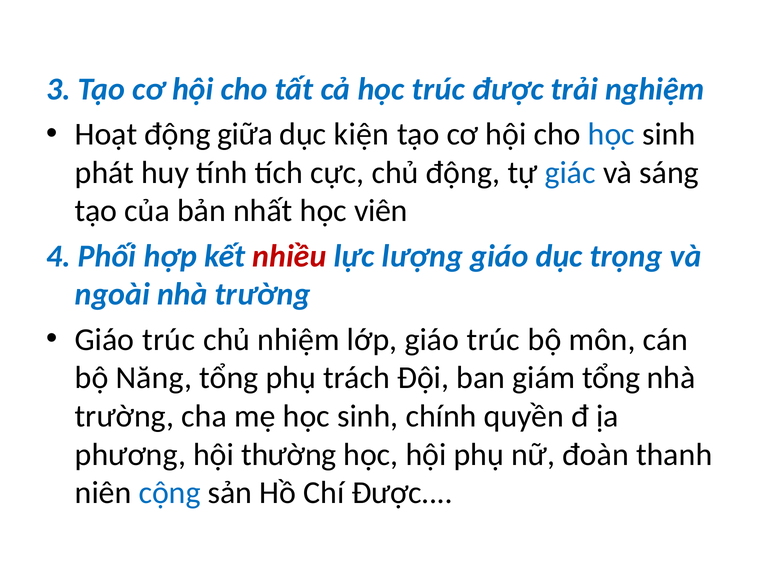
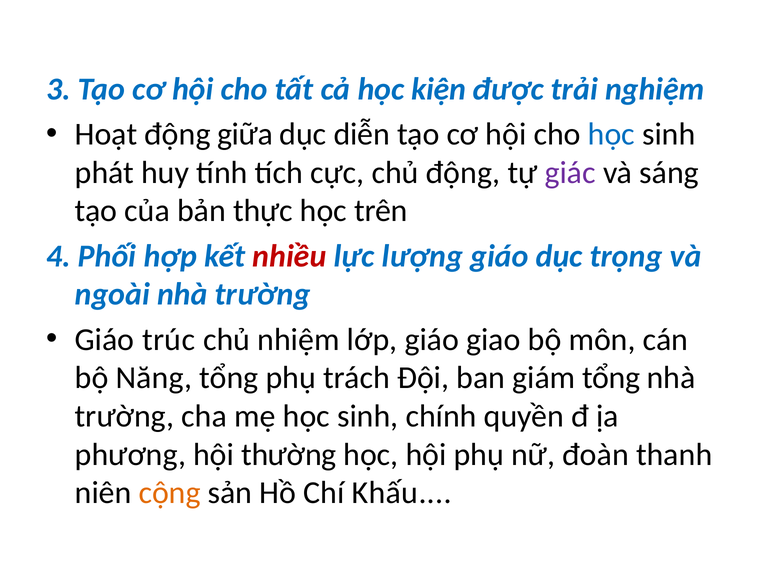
học trúc: trúc -> kiện
kiện: kiện -> diễn
giác colour: blue -> purple
nhất: nhất -> thực
viên: viên -> trên
lớp giáo trúc: trúc -> giao
cộng colour: blue -> orange
Chí Được: Được -> Khấu
